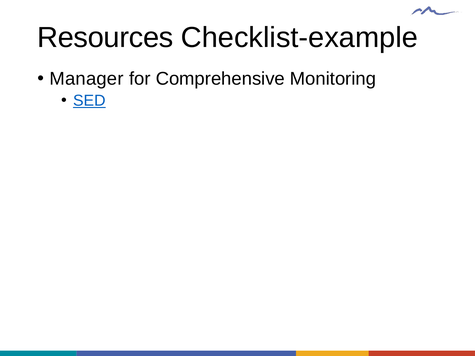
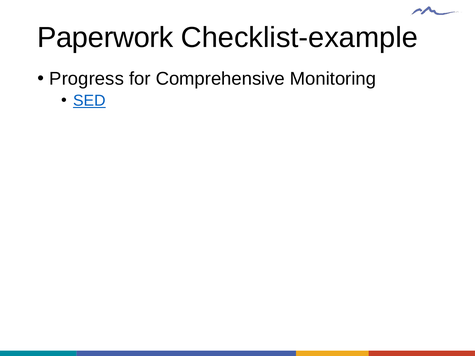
Resources: Resources -> Paperwork
Manager: Manager -> Progress
